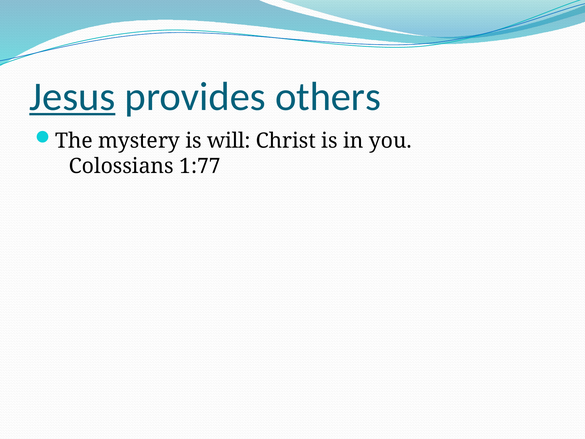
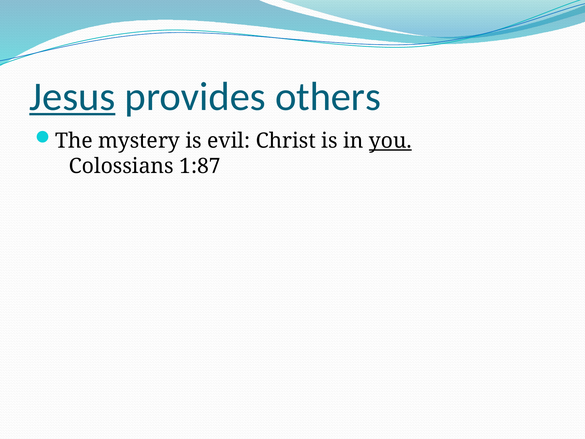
will: will -> evil
you underline: none -> present
1:77: 1:77 -> 1:87
